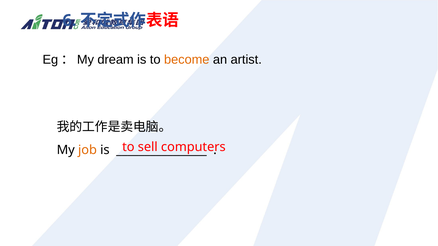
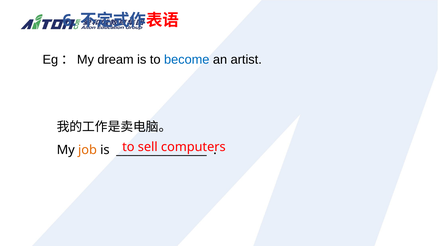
become colour: orange -> blue
